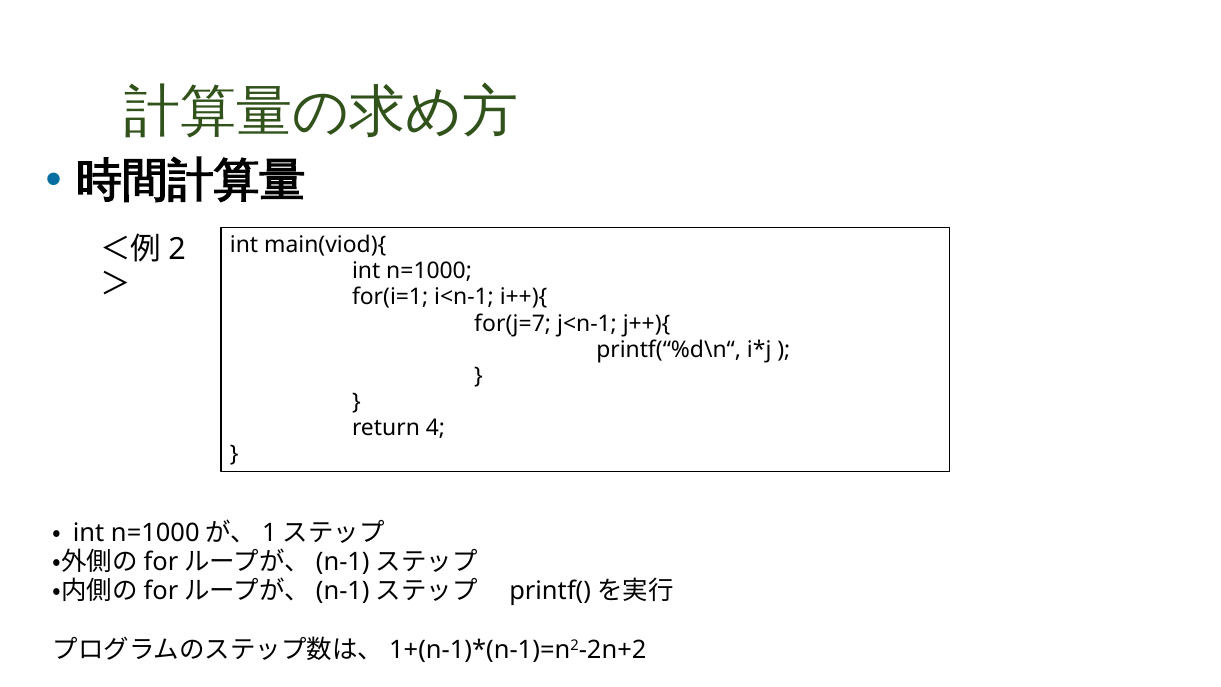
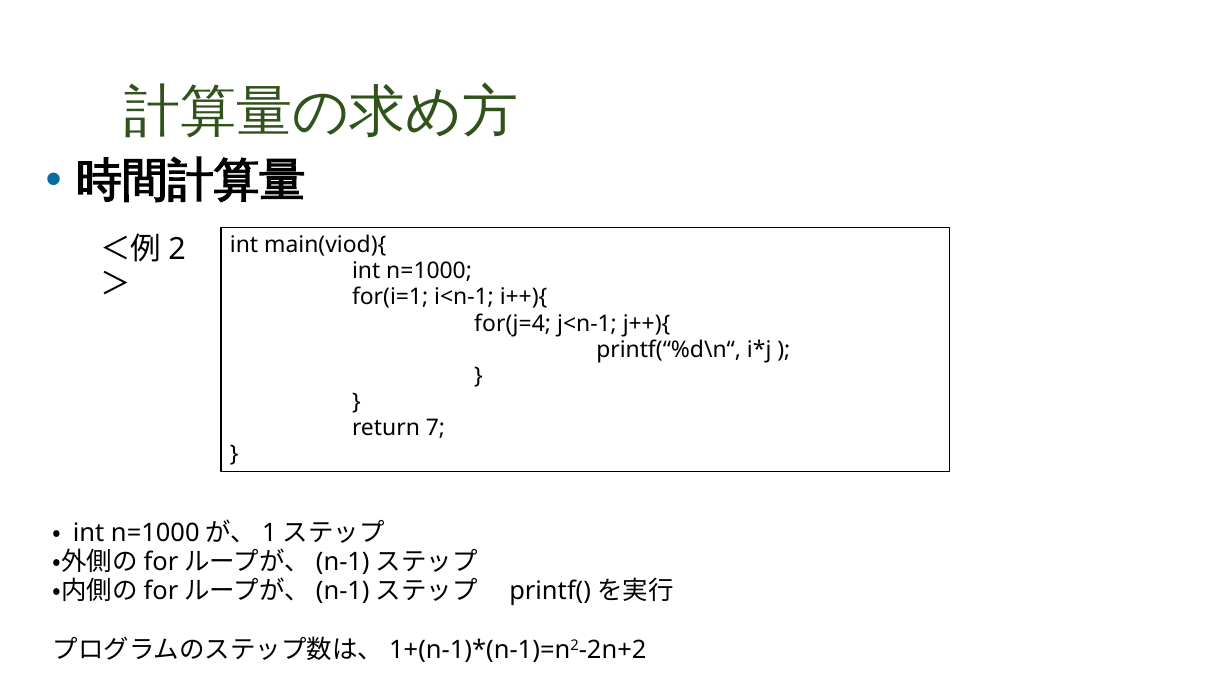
for(j=7: for(j=7 -> for(j=4
4: 4 -> 7
